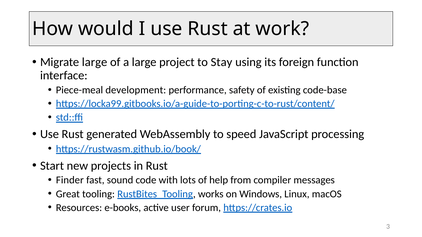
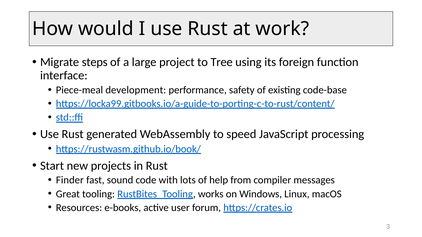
Migrate large: large -> steps
Stay: Stay -> Tree
